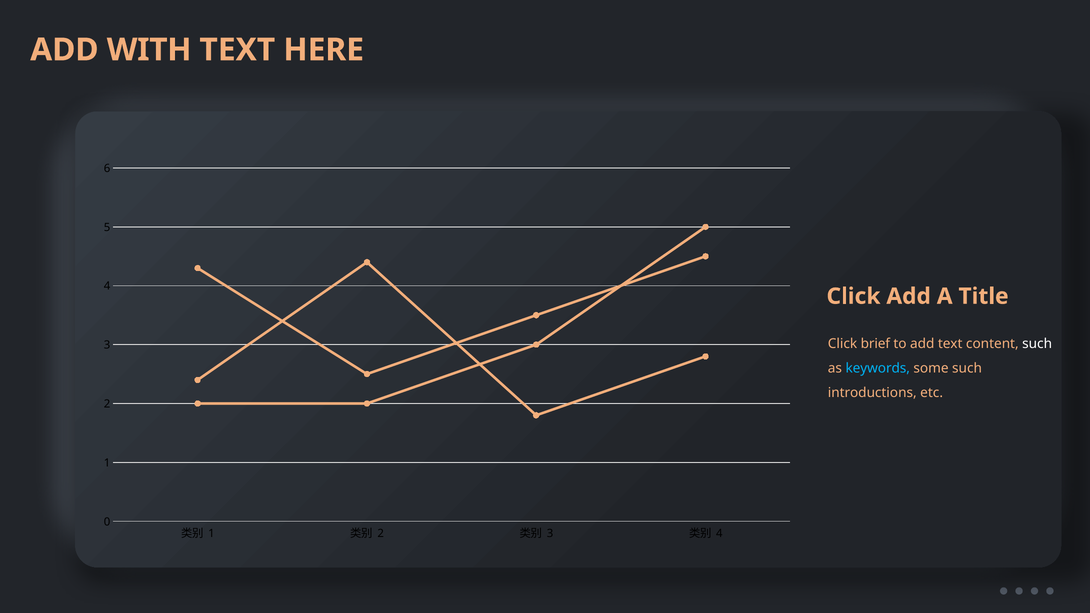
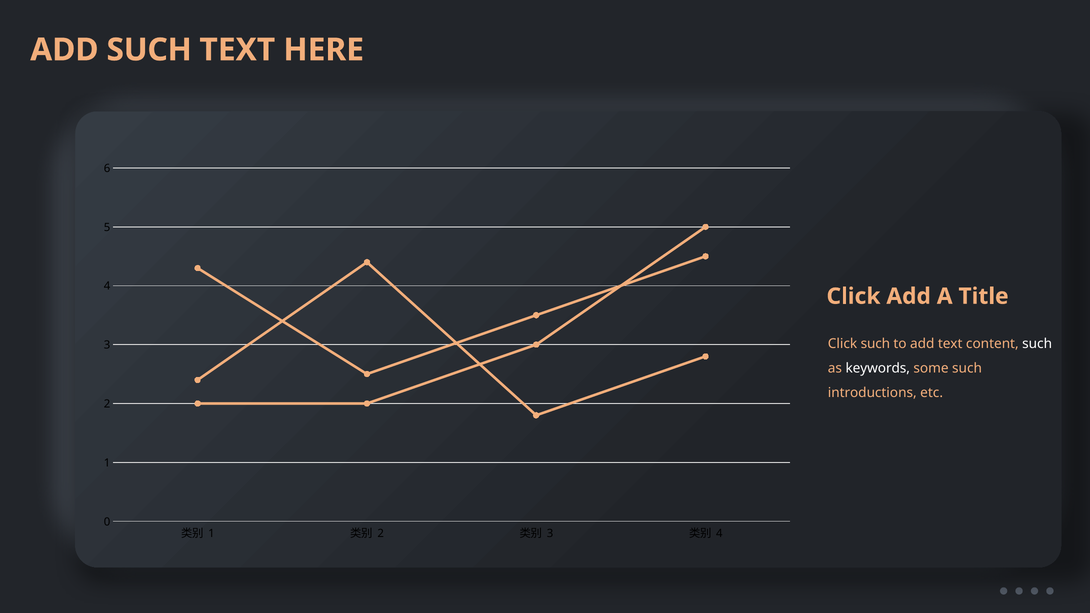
ADD WITH: WITH -> SUCH
Click brief: brief -> such
keywords colour: light blue -> white
